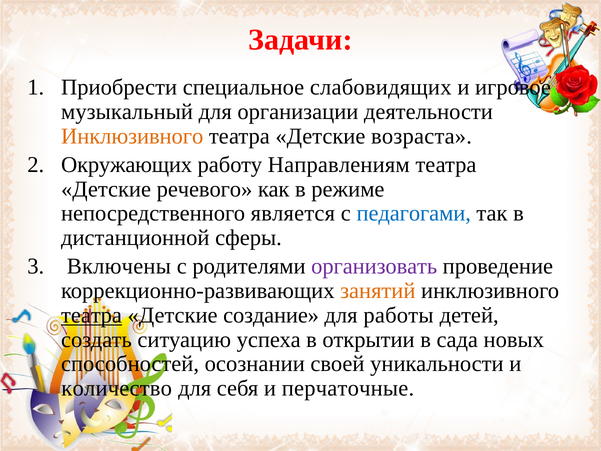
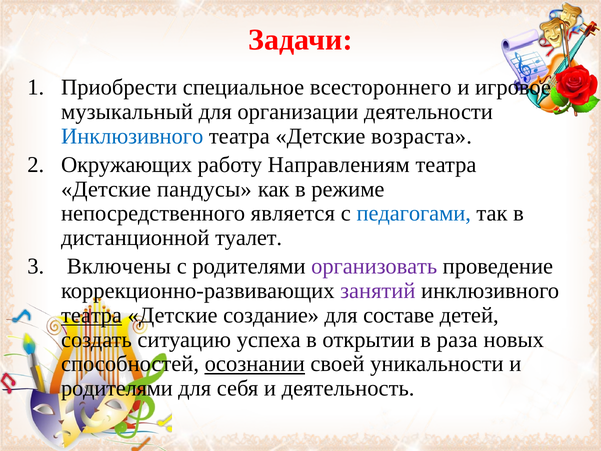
слабовидящих: слабовидящих -> всестороннего
Инклюзивного at (132, 136) colour: orange -> blue
речевого: речевого -> пандусы
сферы: сферы -> туалет
занятий colour: orange -> purple
работы: работы -> составе
сада: сада -> раза
осознании underline: none -> present
количество at (117, 388): количество -> родителями
перчаточные: перчаточные -> деятельность
